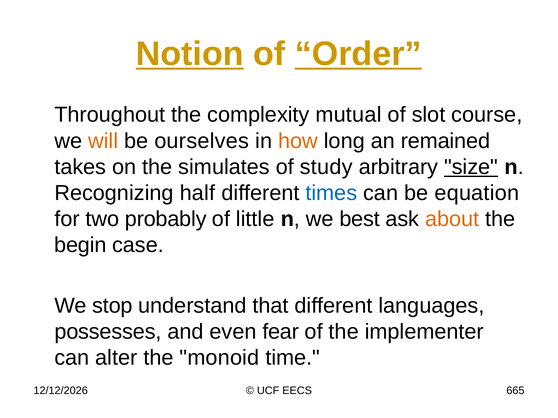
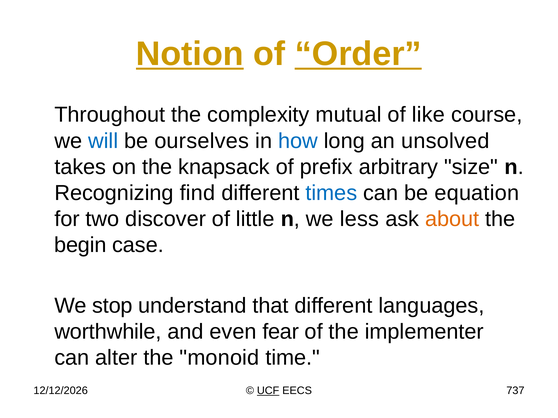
slot: slot -> like
will colour: orange -> blue
how colour: orange -> blue
remained: remained -> unsolved
simulates: simulates -> knapsack
study: study -> prefix
size underline: present -> none
half: half -> find
probably: probably -> discover
best: best -> less
possesses: possesses -> worthwhile
UCF underline: none -> present
665: 665 -> 737
